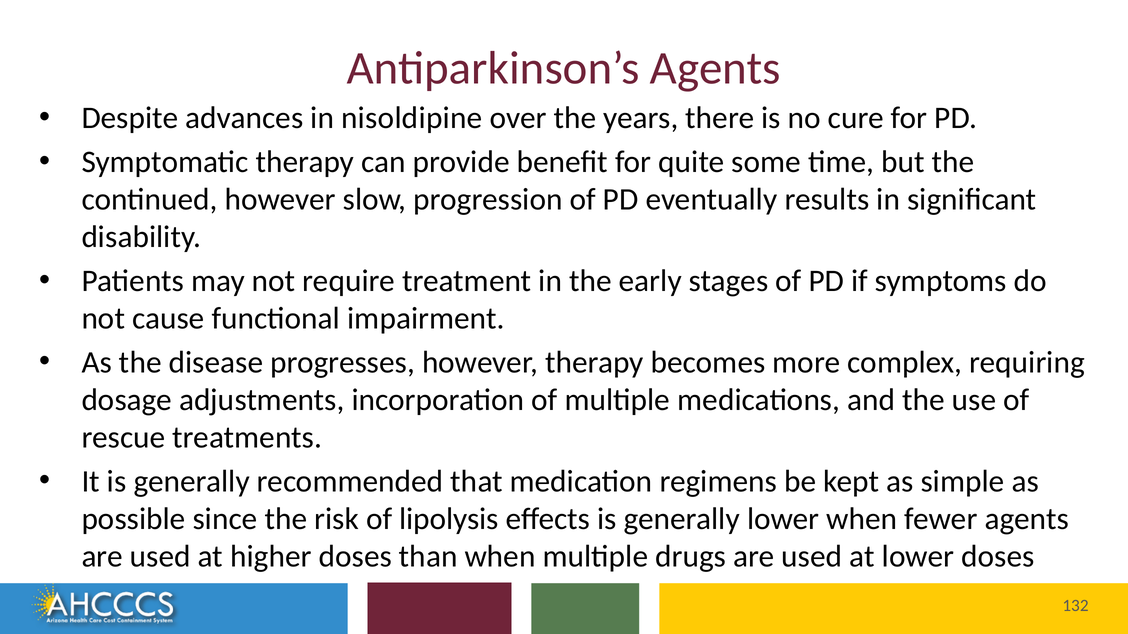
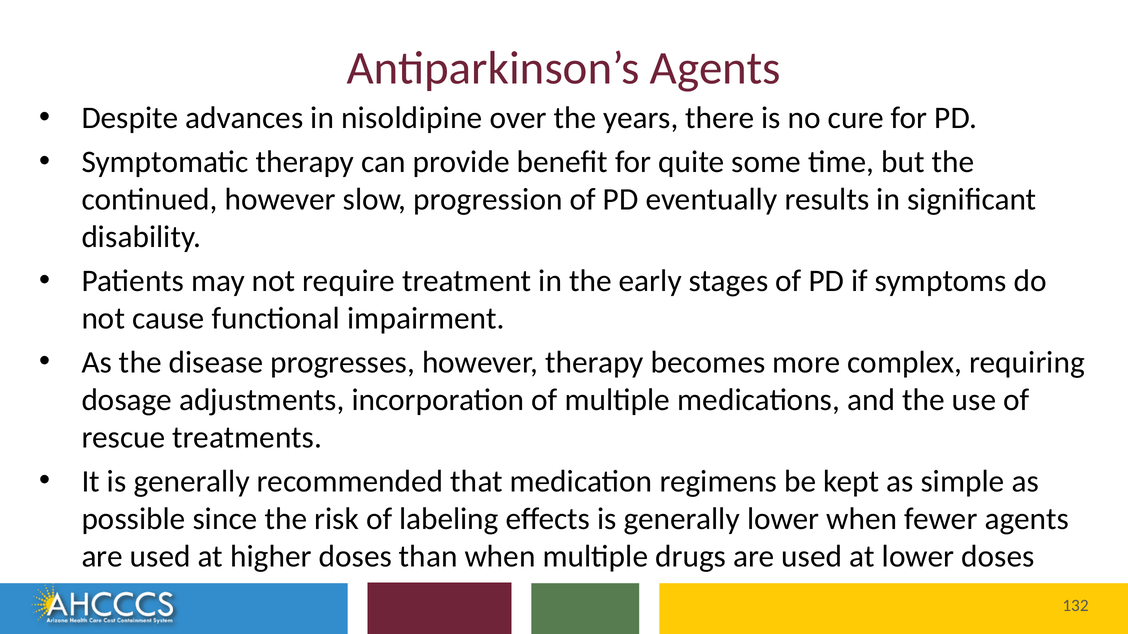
lipolysis: lipolysis -> labeling
